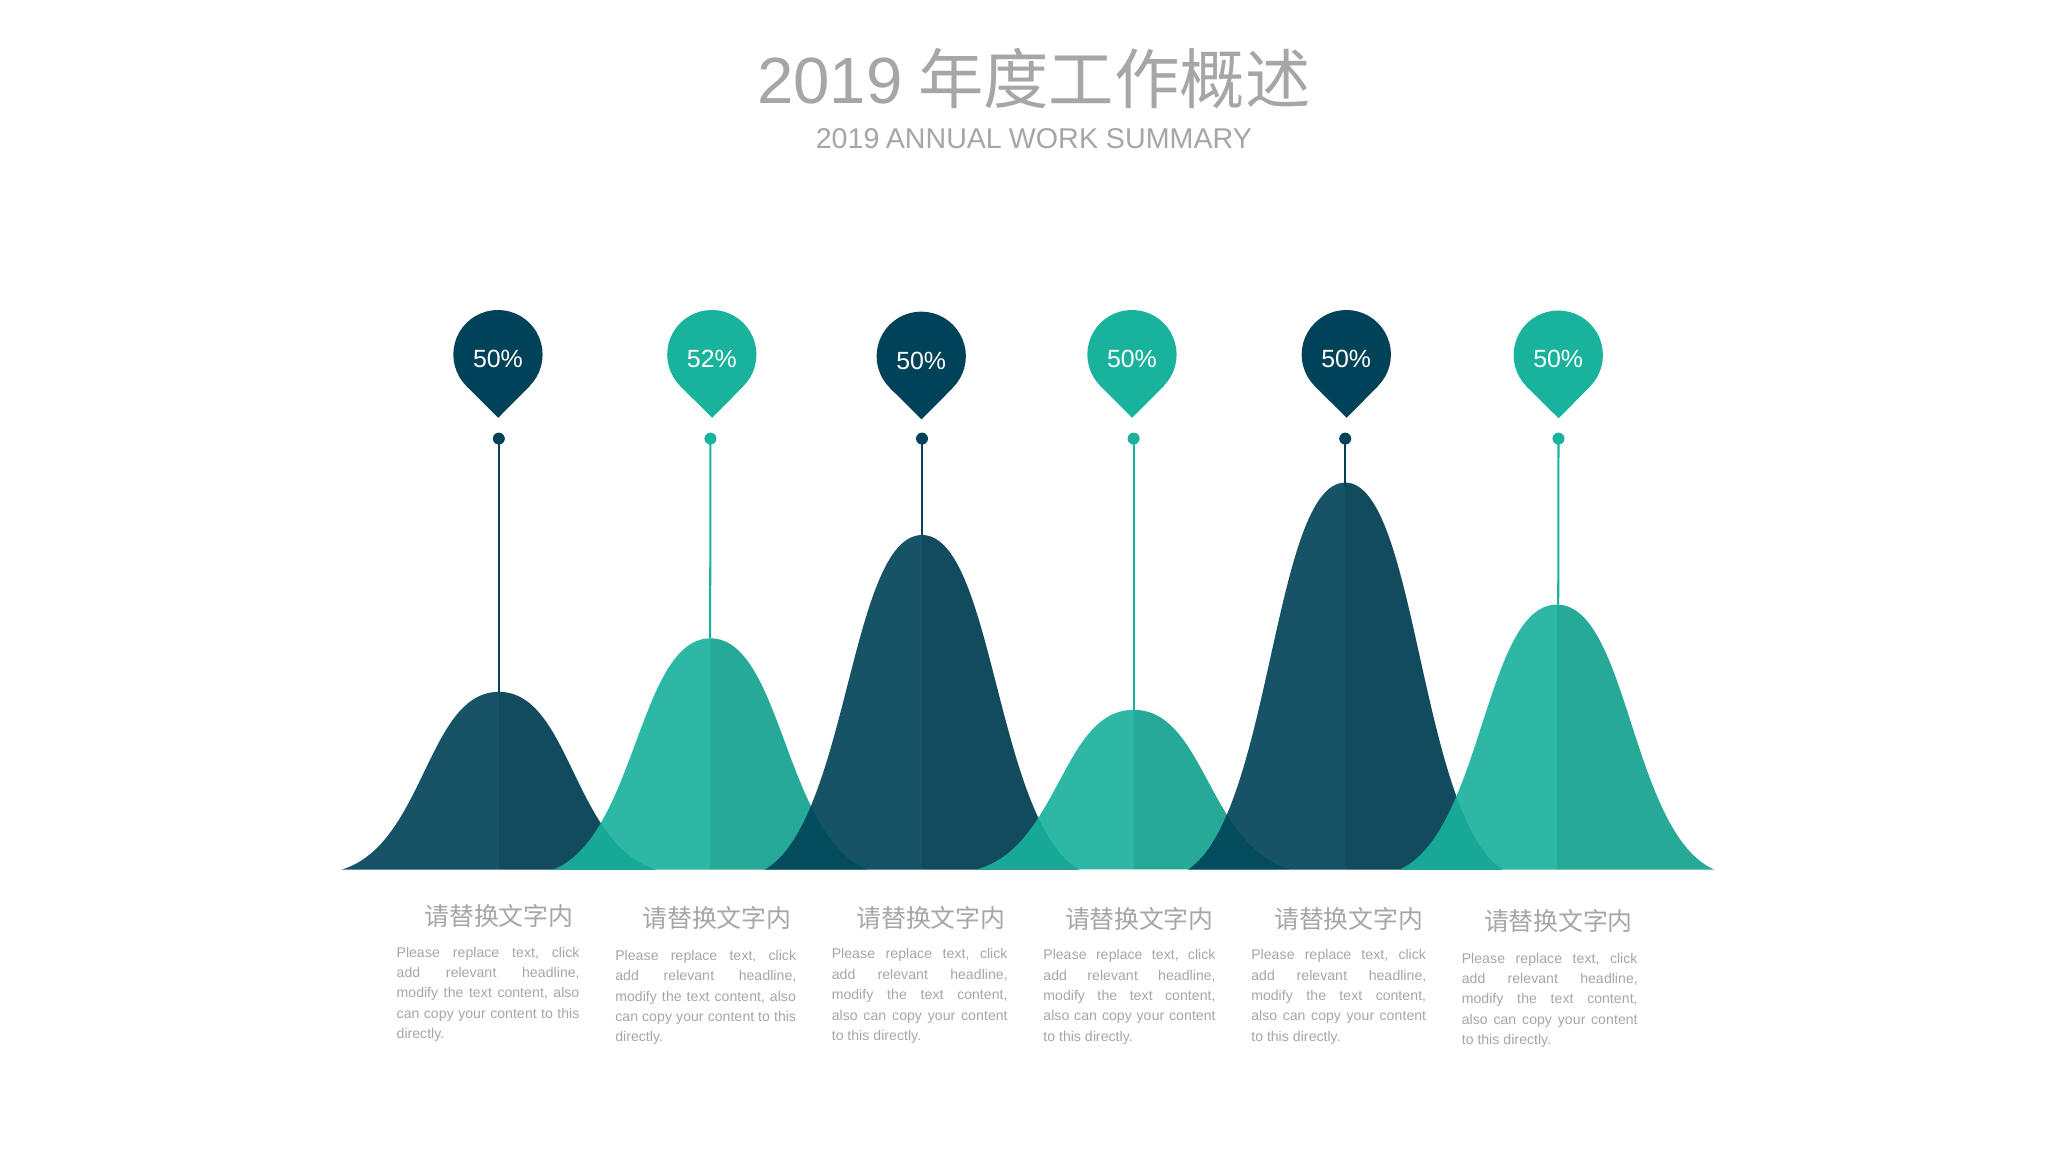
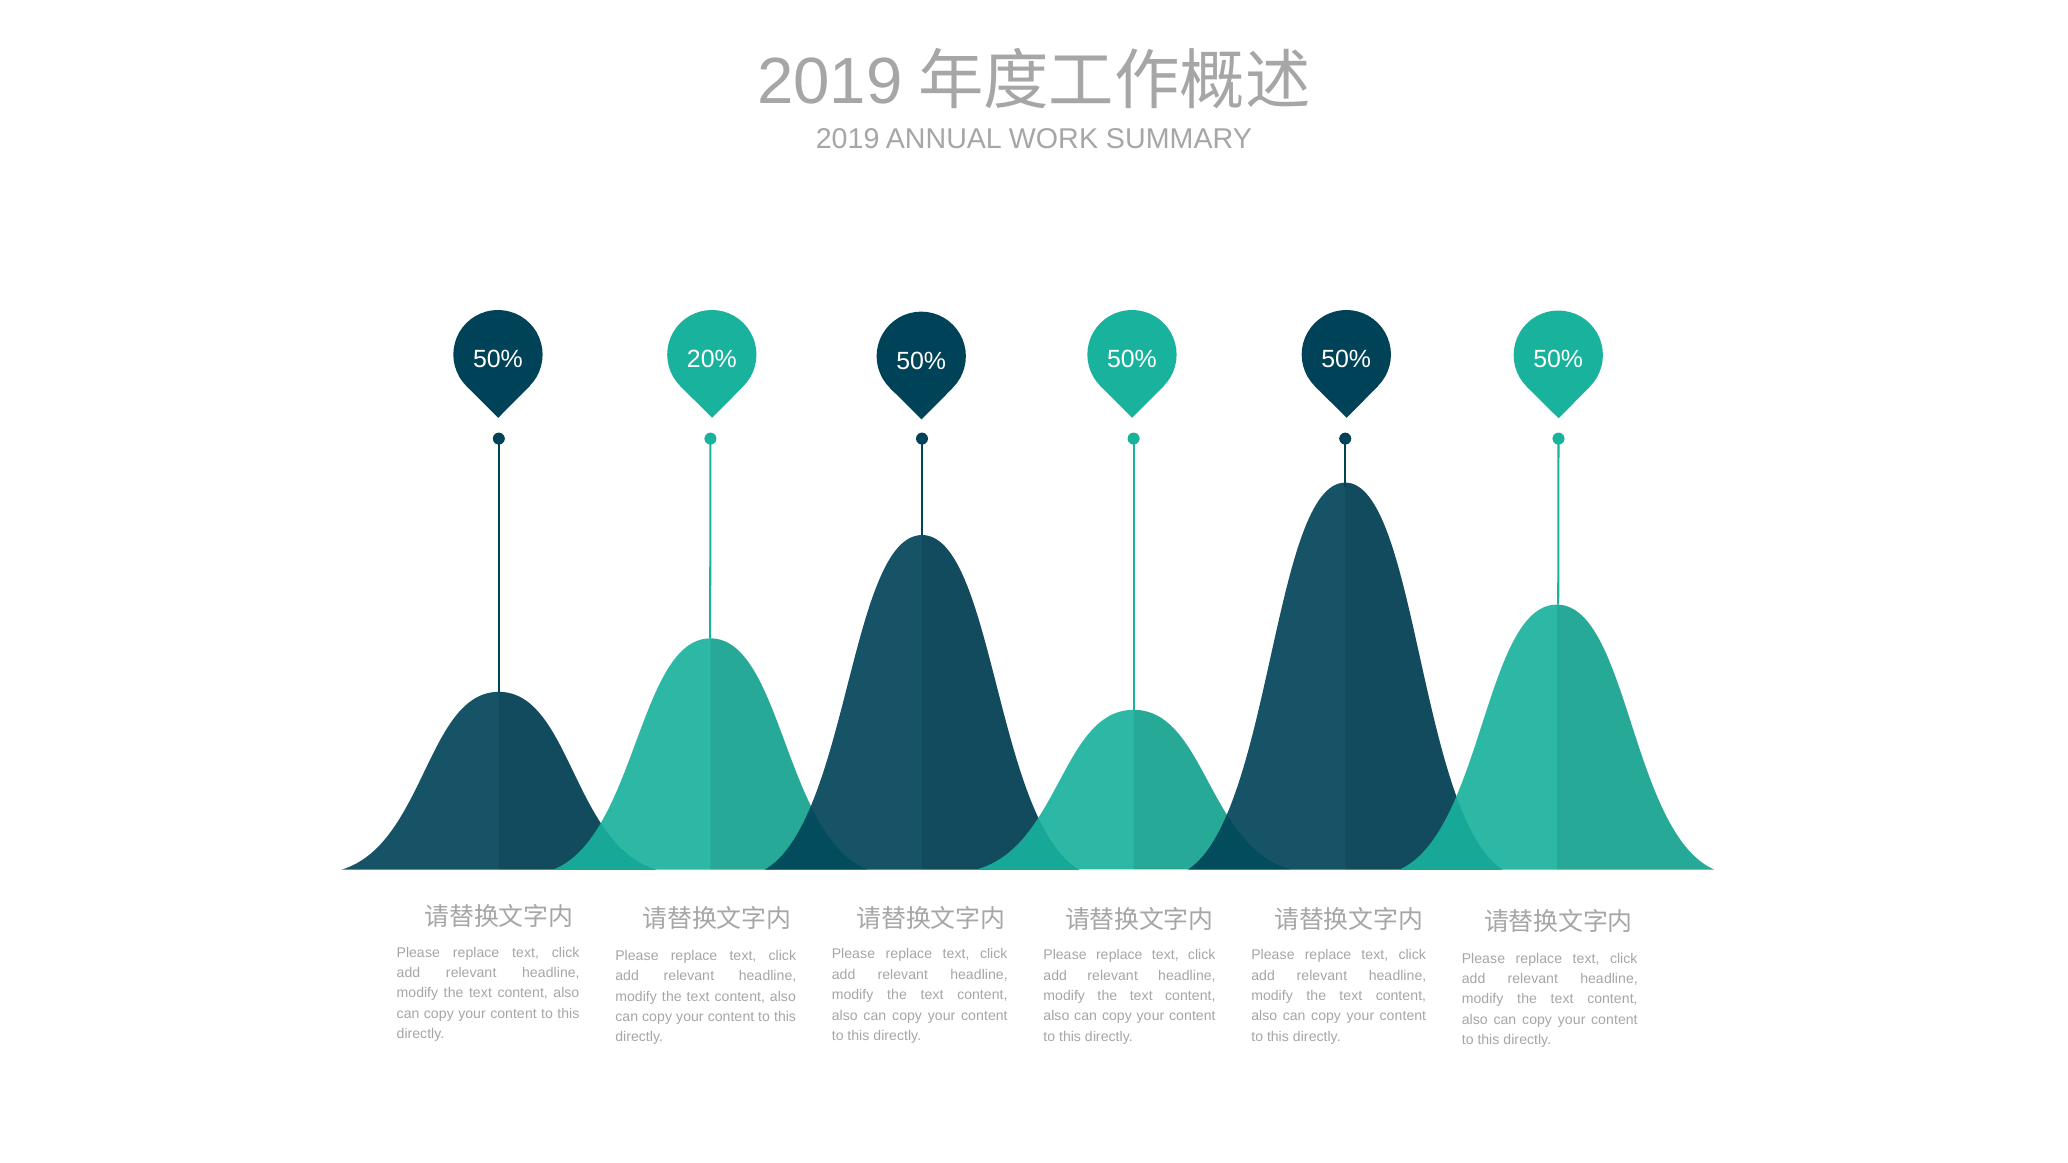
52%: 52% -> 20%
